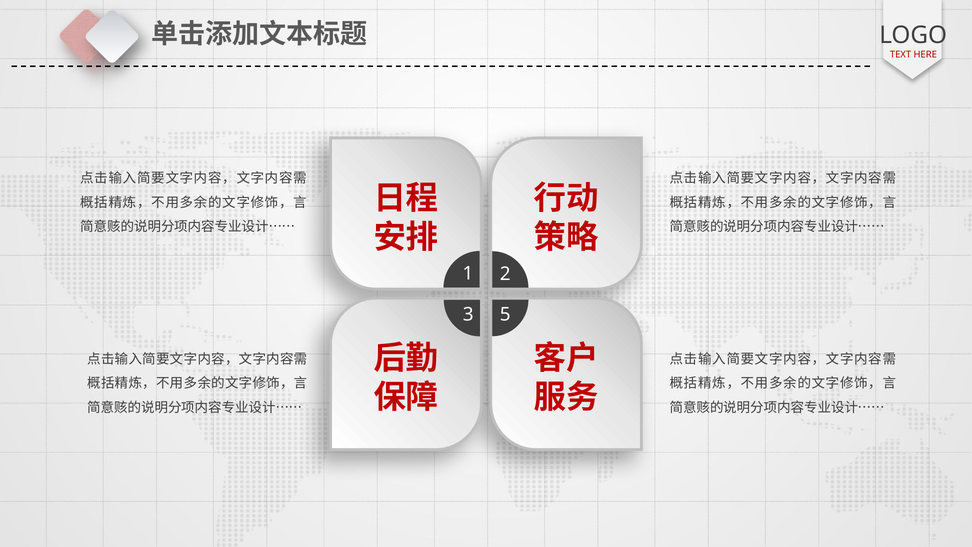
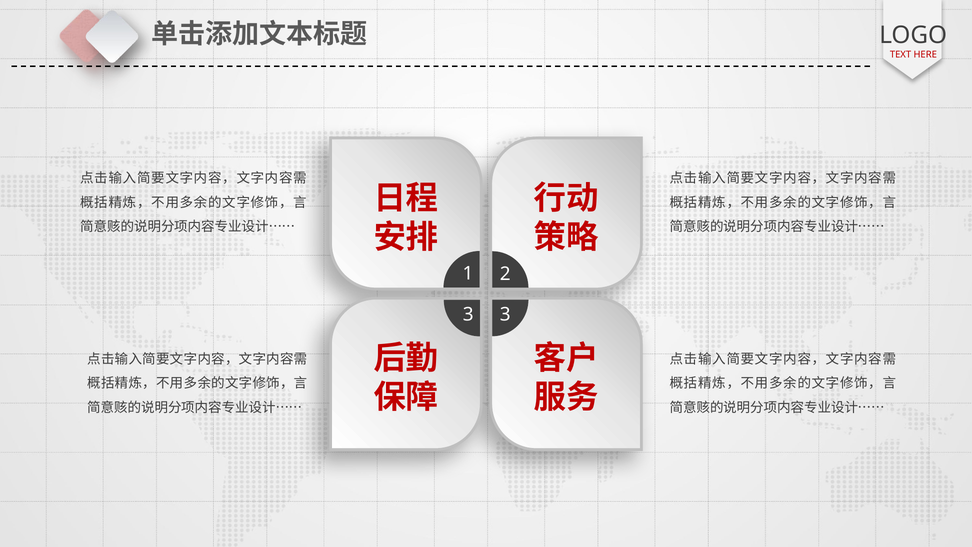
3 5: 5 -> 3
